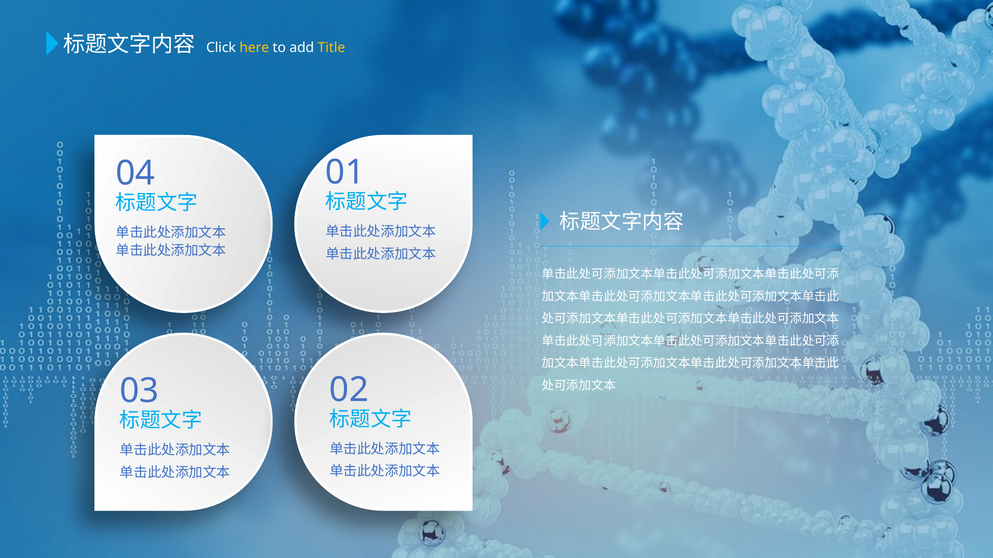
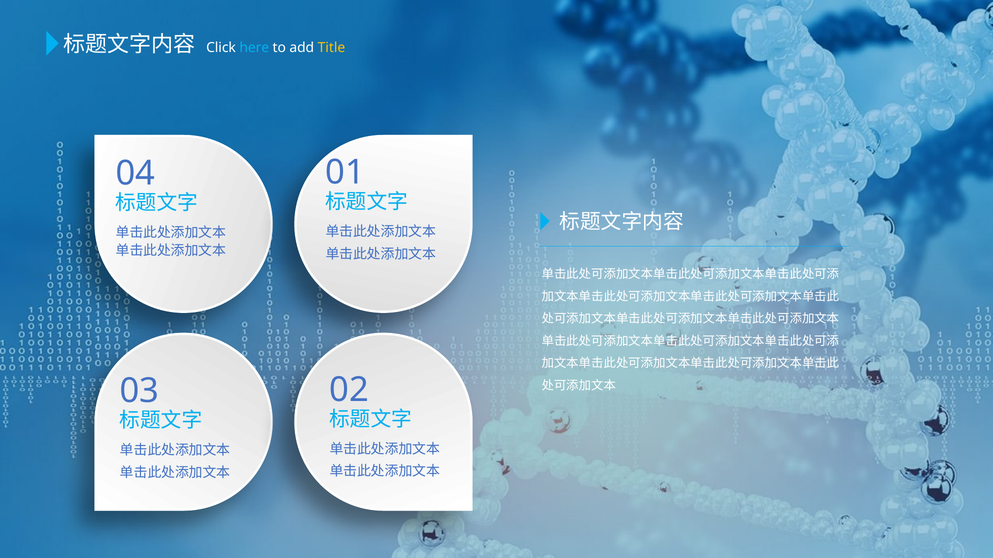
here colour: yellow -> light blue
